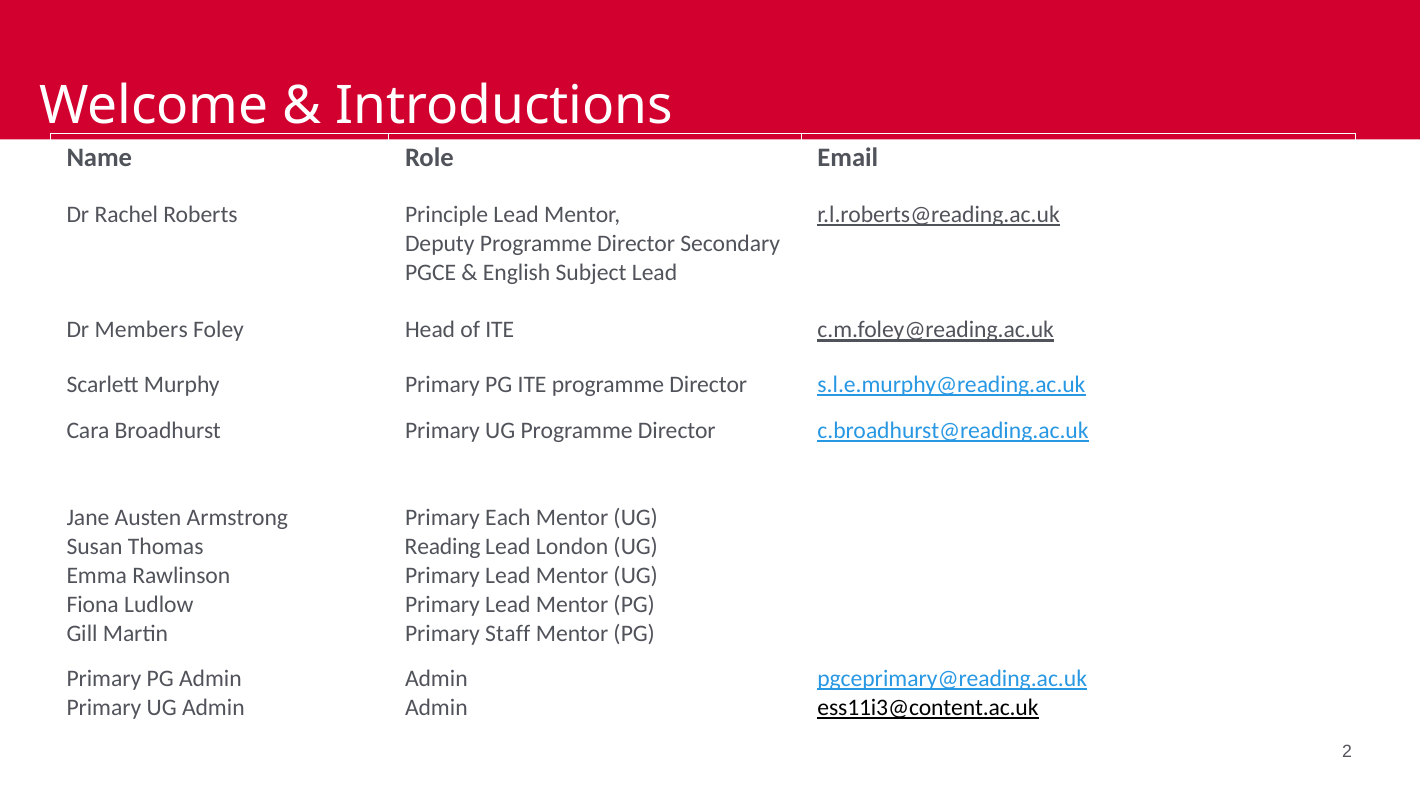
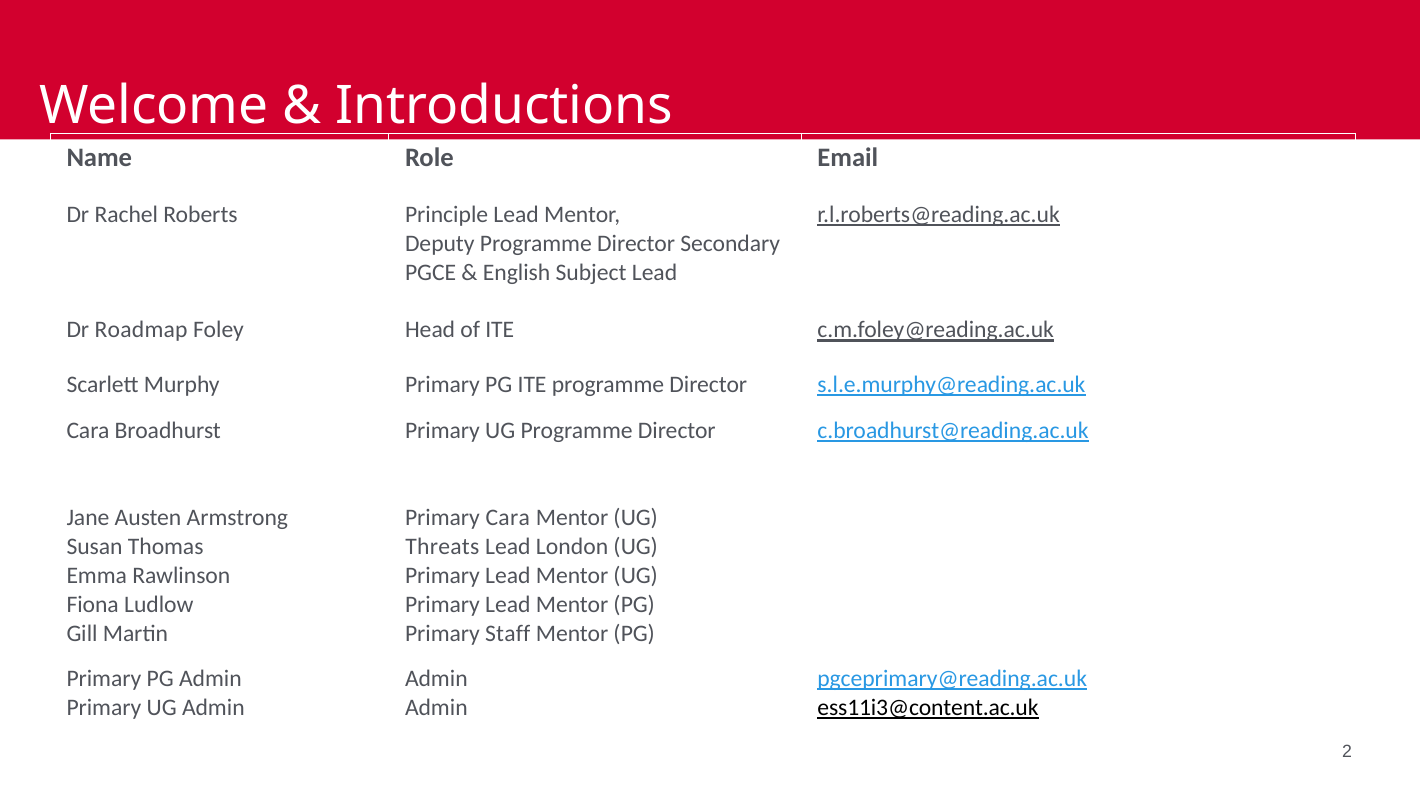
Members: Members -> Roadmap
Primary Each: Each -> Cara
Reading: Reading -> Threats
